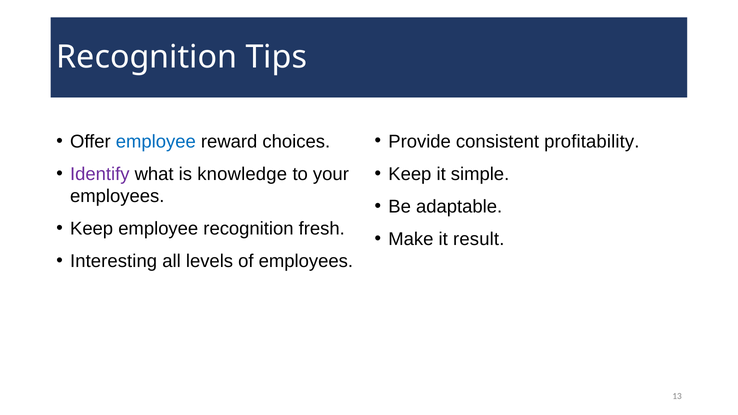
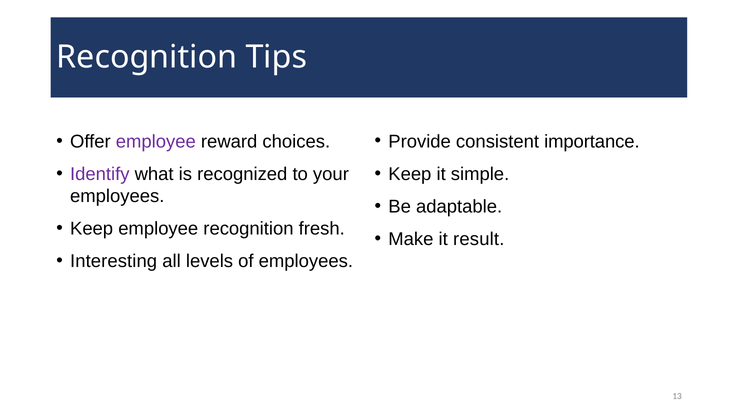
employee at (156, 141) colour: blue -> purple
profitability: profitability -> importance
knowledge: knowledge -> recognized
